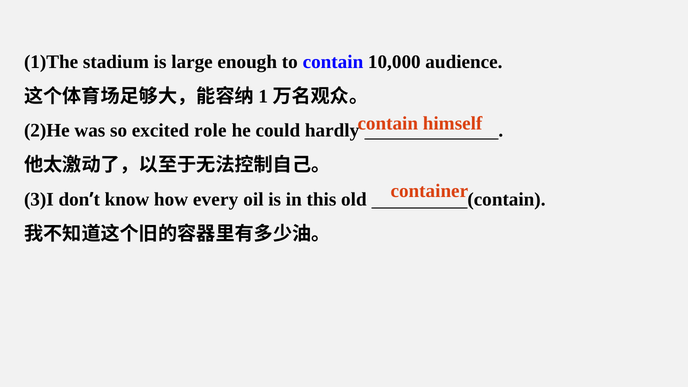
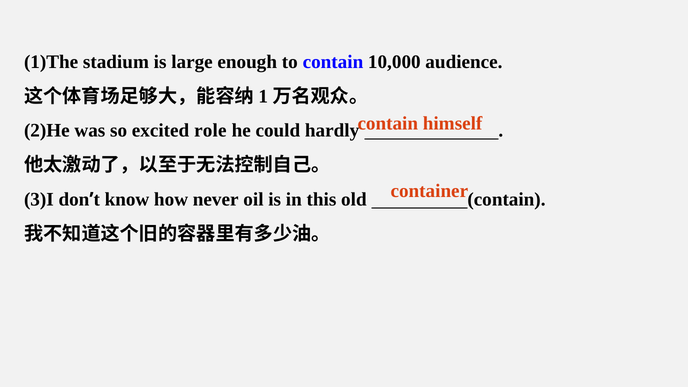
every: every -> never
